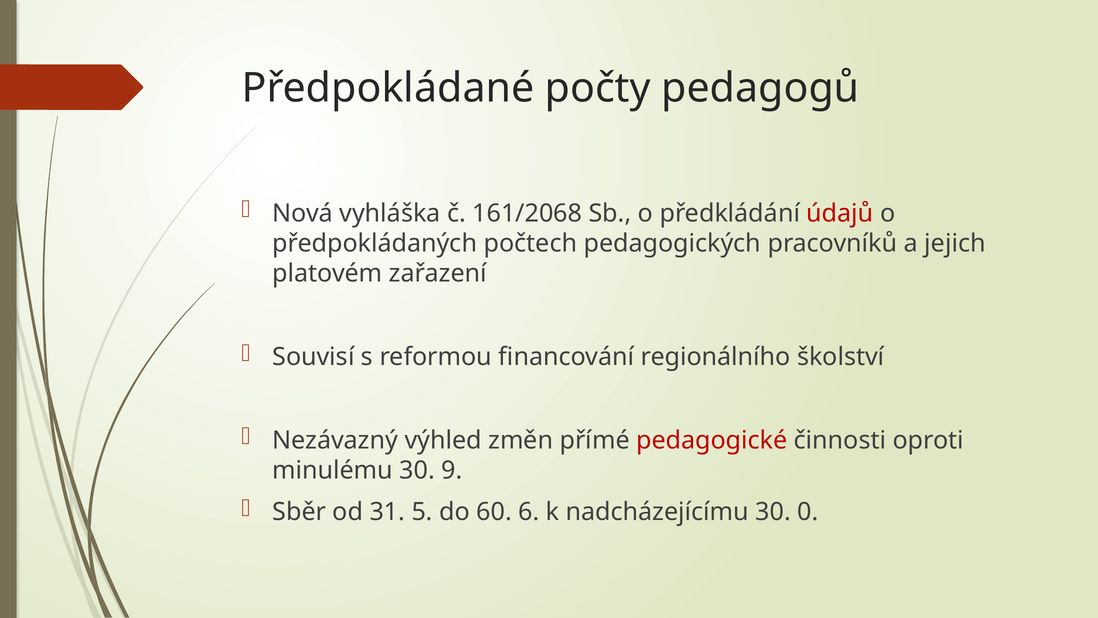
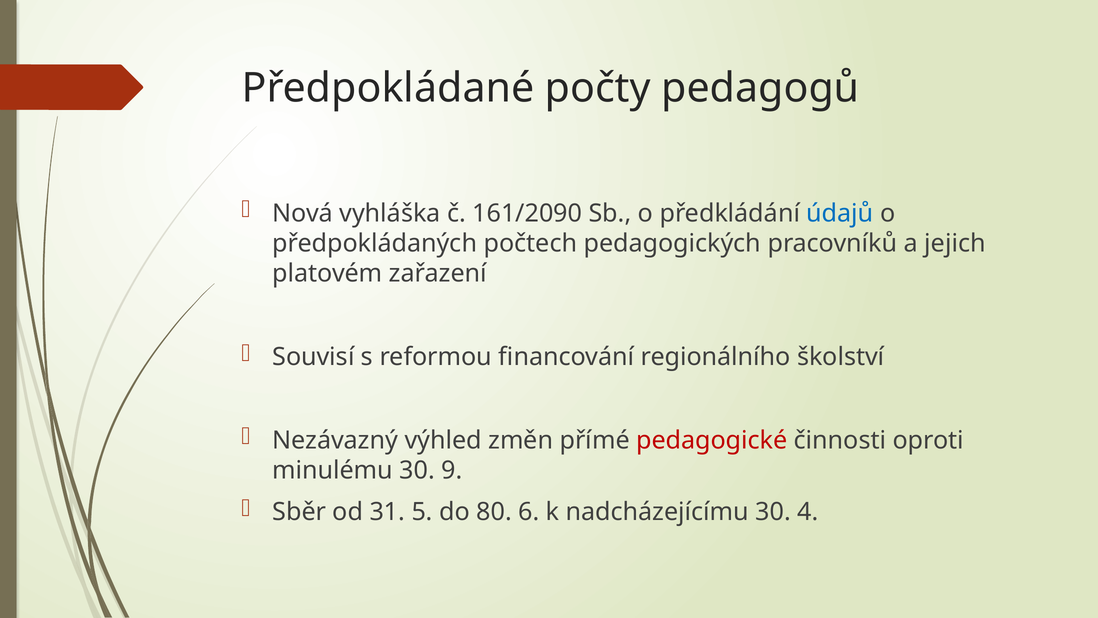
161/2068: 161/2068 -> 161/2090
údajů colour: red -> blue
60: 60 -> 80
0: 0 -> 4
